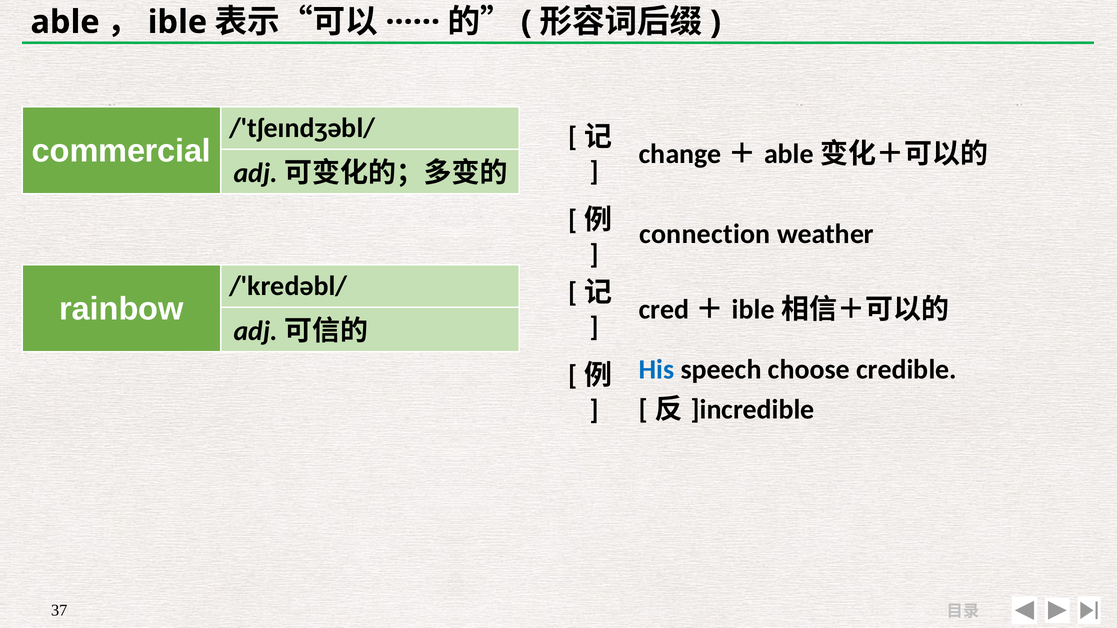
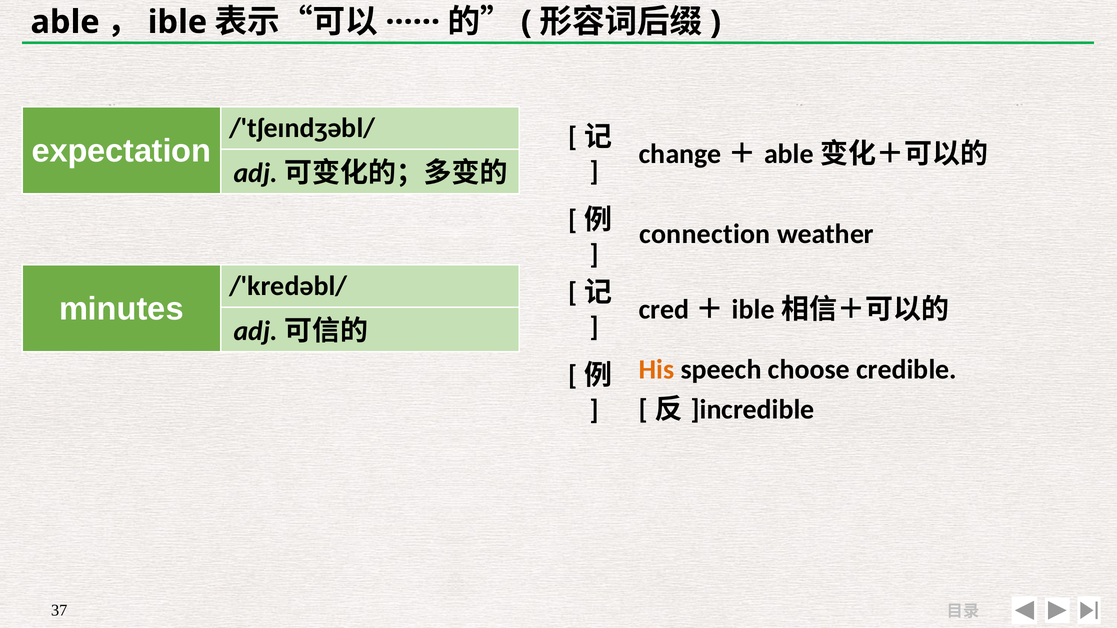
commercial: commercial -> expectation
rainbow: rainbow -> minutes
His colour: blue -> orange
